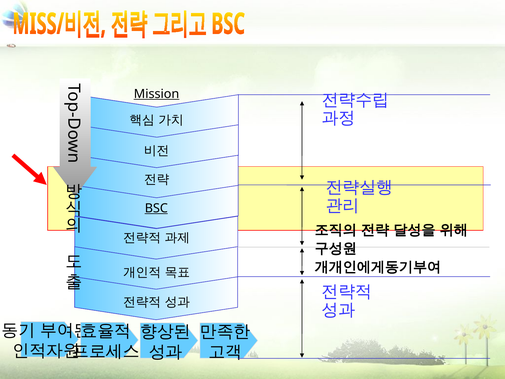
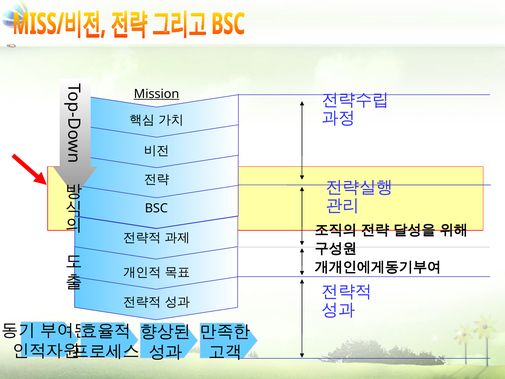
BSC underline: present -> none
